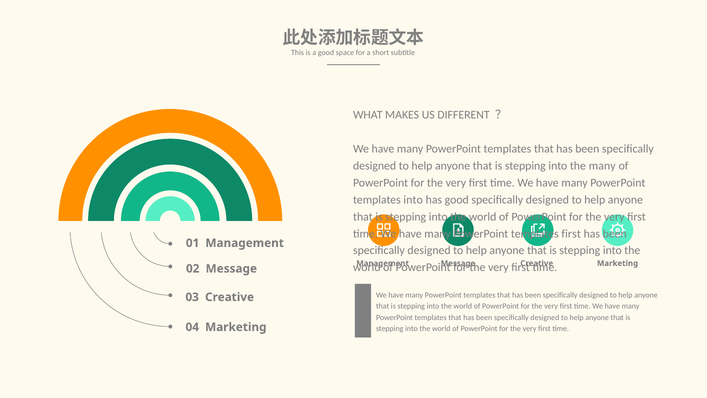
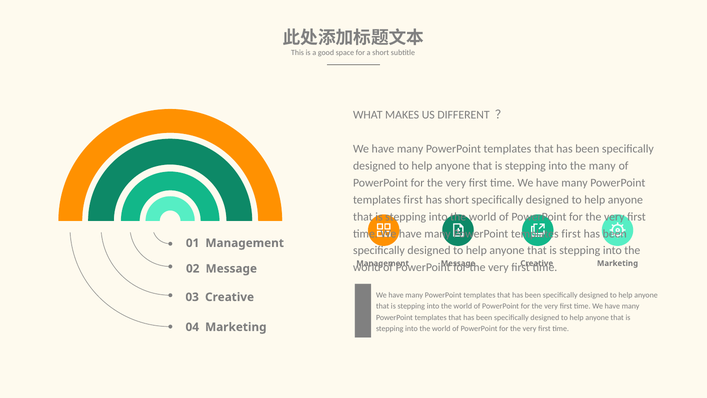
into at (413, 200): into -> first
has good: good -> short
